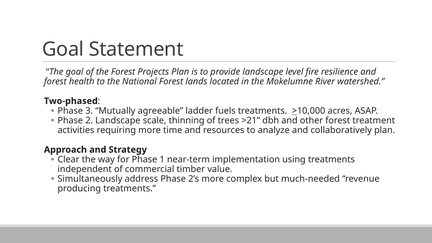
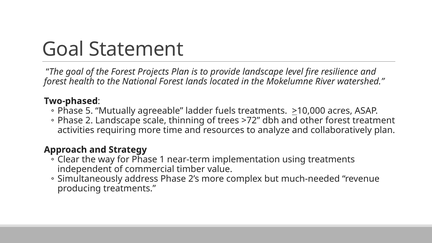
3: 3 -> 5
>21: >21 -> >72
